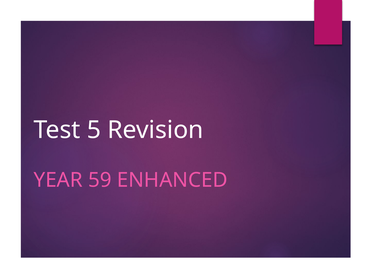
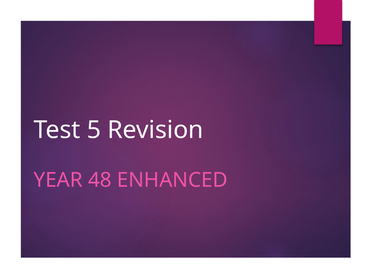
59: 59 -> 48
